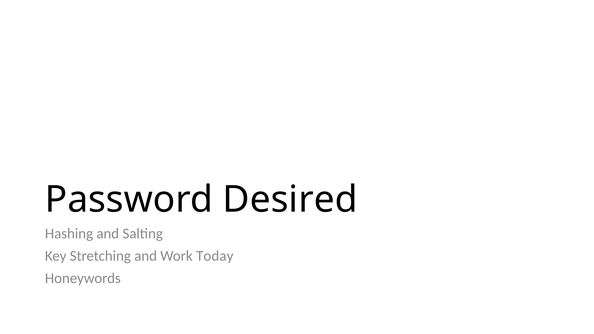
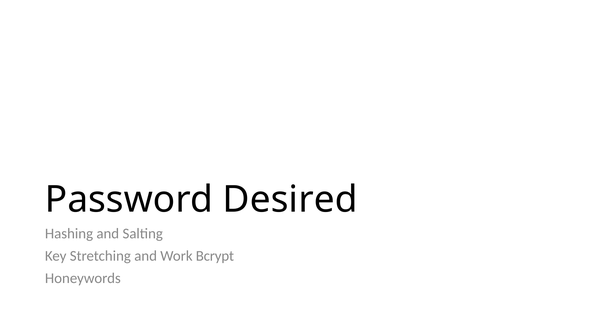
Today: Today -> Bcrypt
